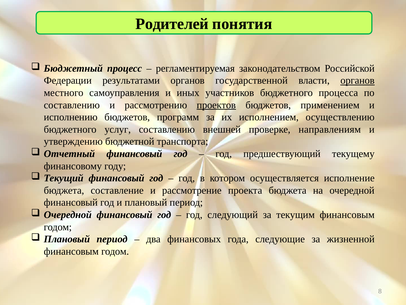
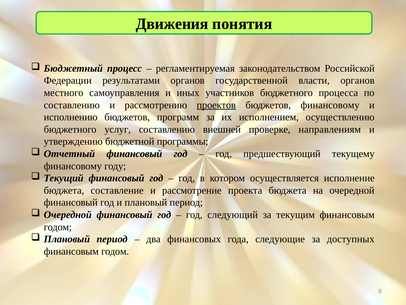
Родителей: Родителей -> Движения
органов at (358, 80) underline: present -> none
бюджетов применением: применением -> финансовому
транспорта: транспорта -> программы
жизненной: жизненной -> доступных
